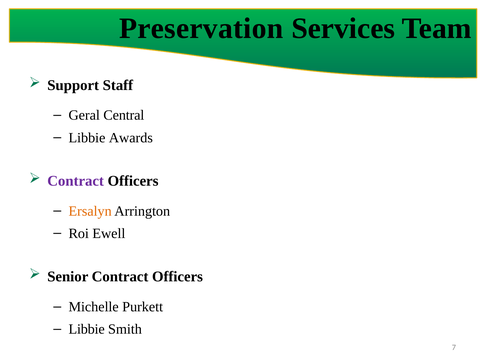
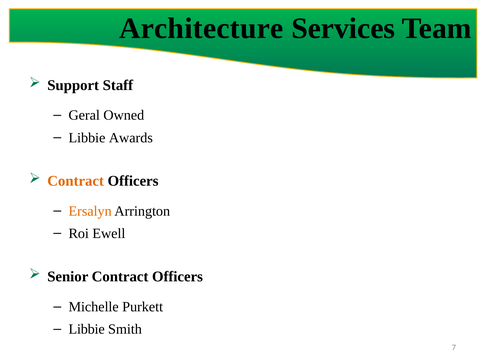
Preservation: Preservation -> Architecture
Central: Central -> Owned
Contract at (76, 181) colour: purple -> orange
